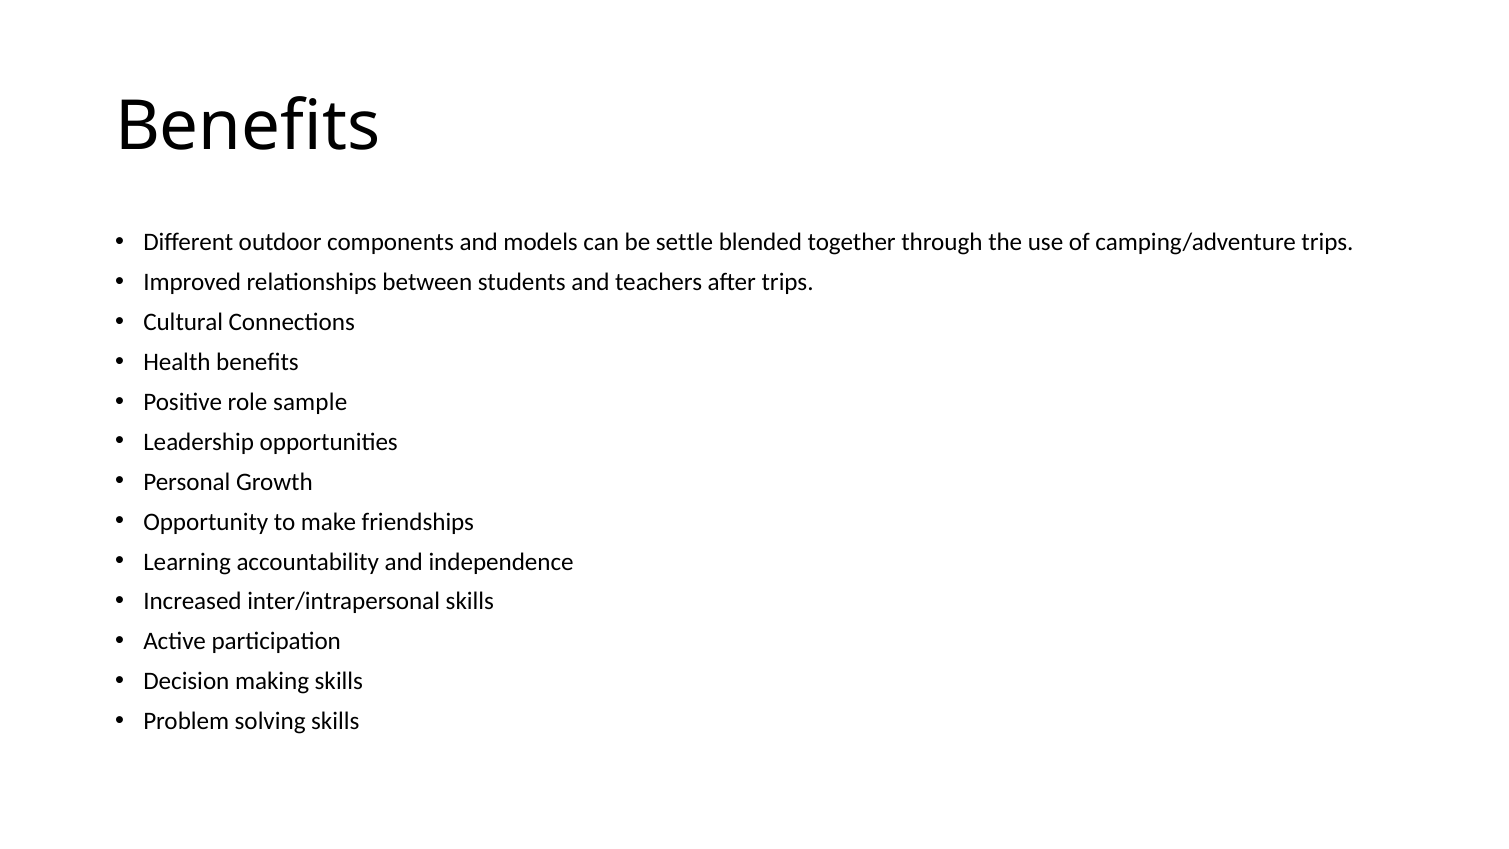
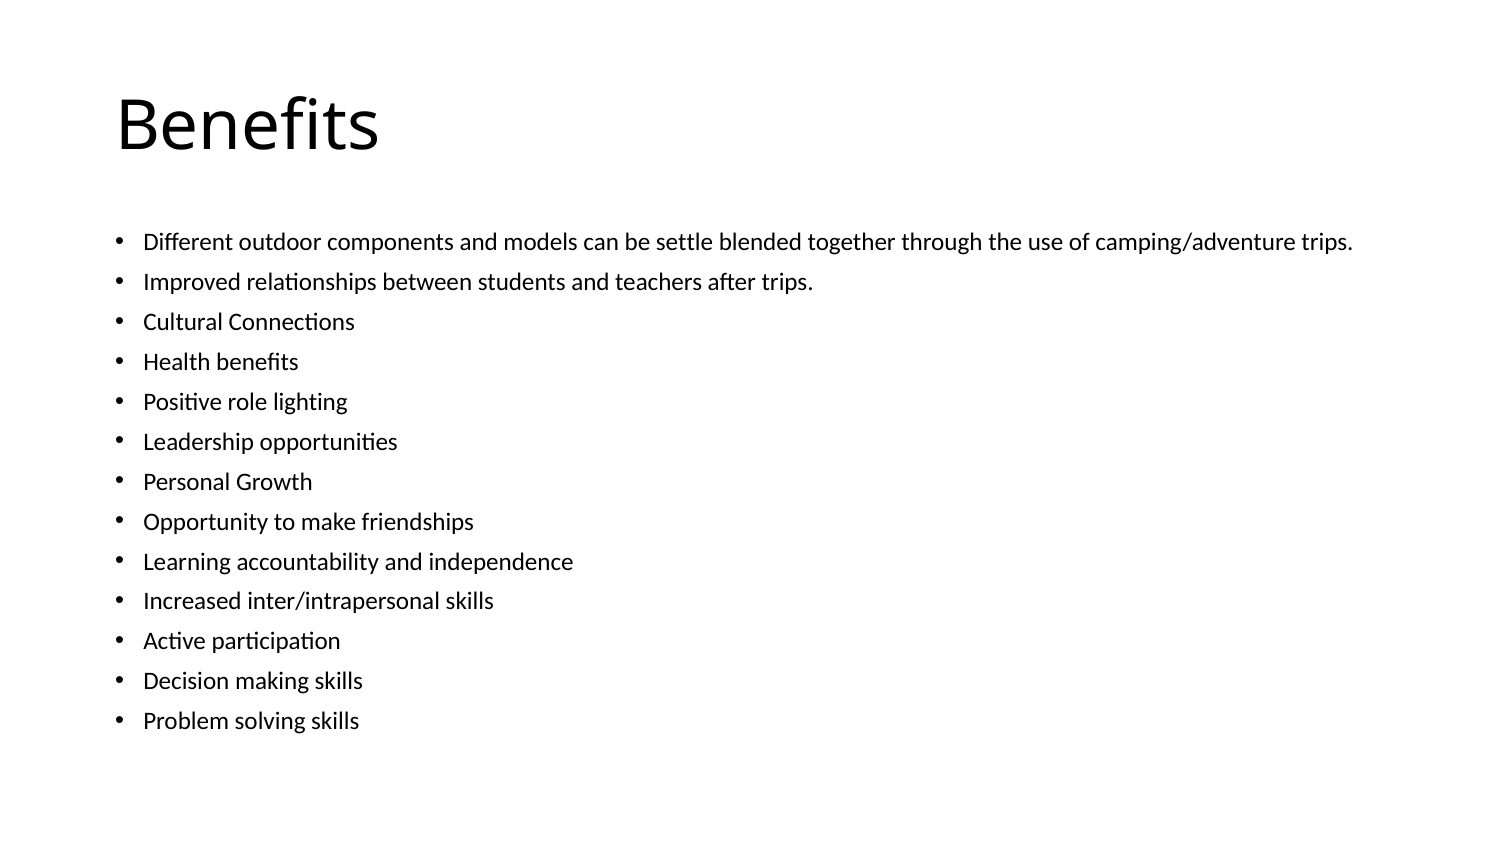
sample: sample -> lighting
